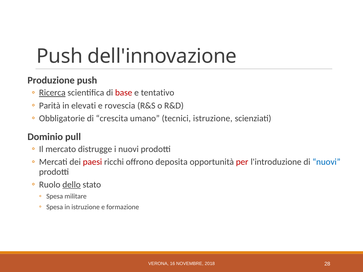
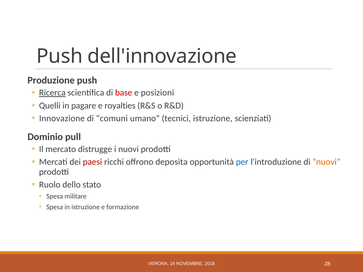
tentativo: tentativo -> posizioni
Parità: Parità -> Quelli
elevati: elevati -> pagare
rovescia: rovescia -> royalties
Obbligatorie: Obbligatorie -> Innovazione
crescita: crescita -> comuni
per colour: red -> blue
nuovi at (326, 162) colour: blue -> orange
dello underline: present -> none
